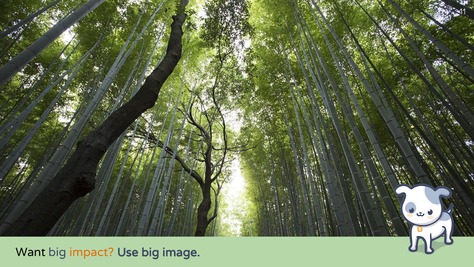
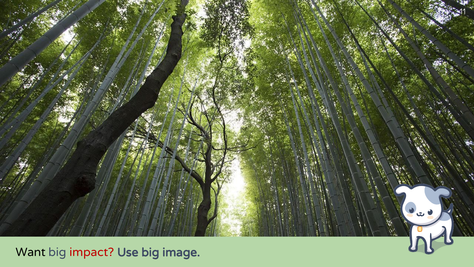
impact colour: orange -> red
